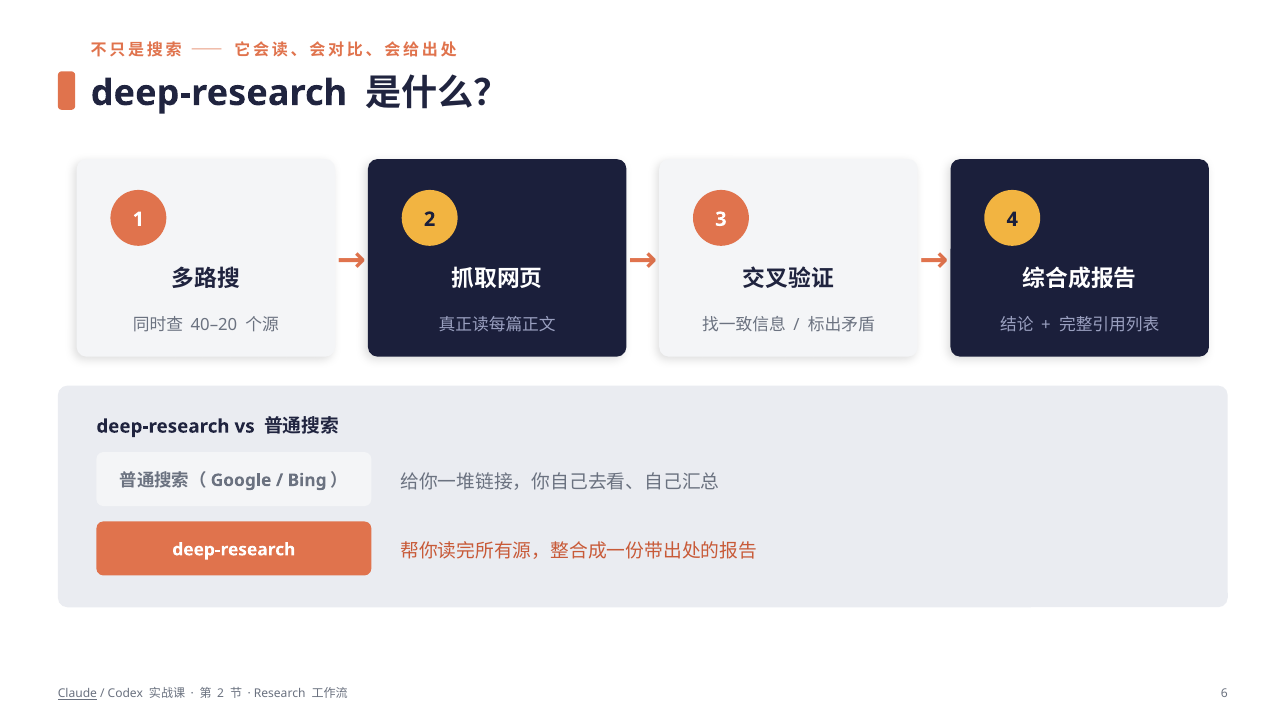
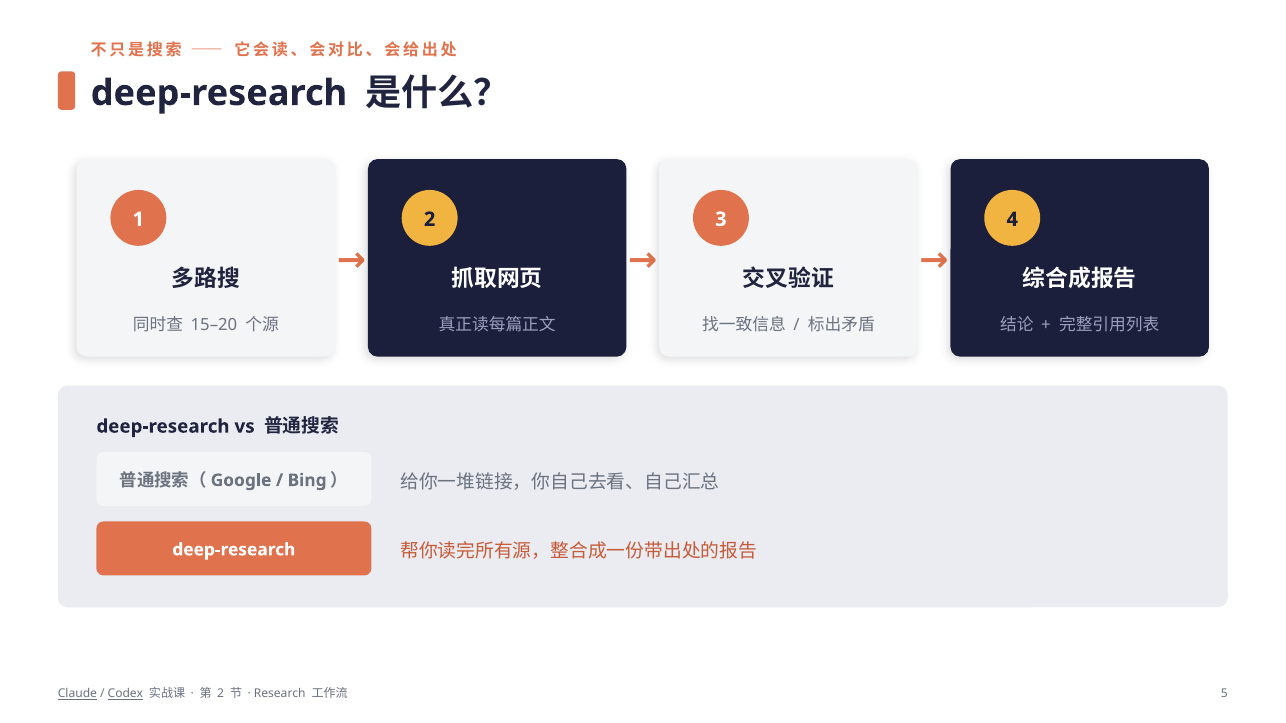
40–20: 40–20 -> 15–20
Codex underline: none -> present
6: 6 -> 5
